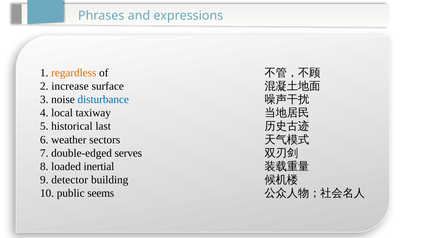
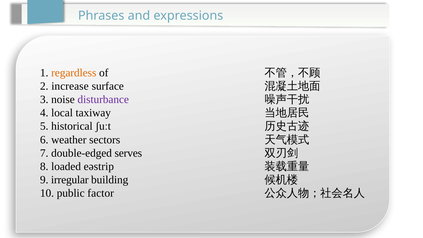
disturbance colour: blue -> purple
last: last -> ʃuːt
inertial: inertial -> eəstrip
detector: detector -> irregular
seems: seems -> factor
